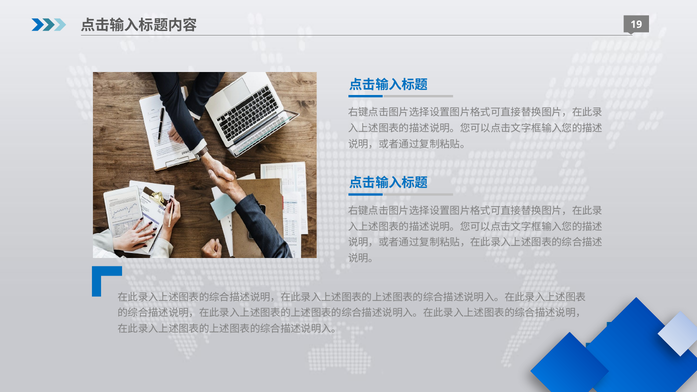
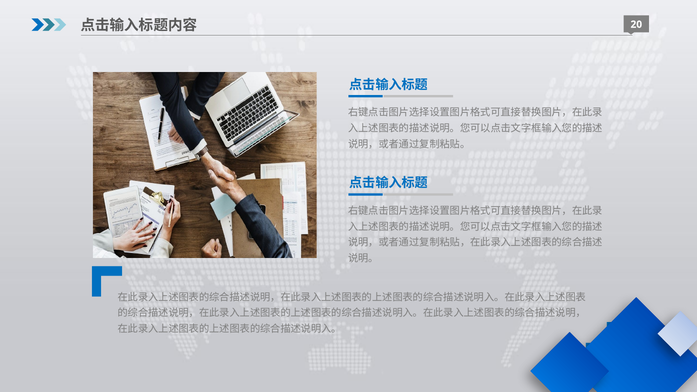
19: 19 -> 20
